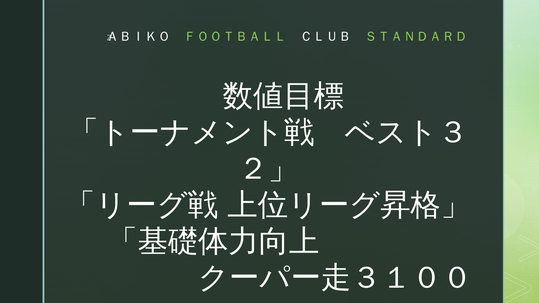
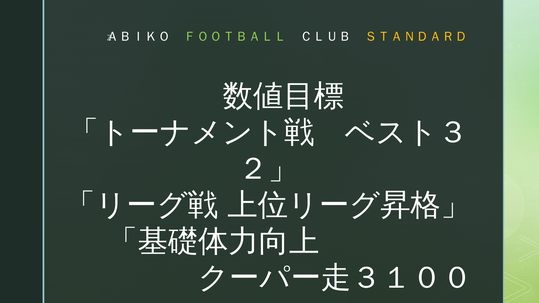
ＳＴＡＮＤＡＲＤ colour: light green -> yellow
